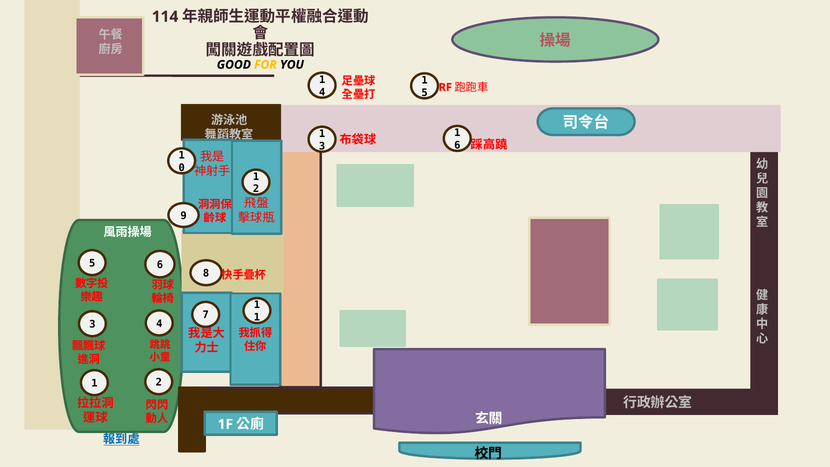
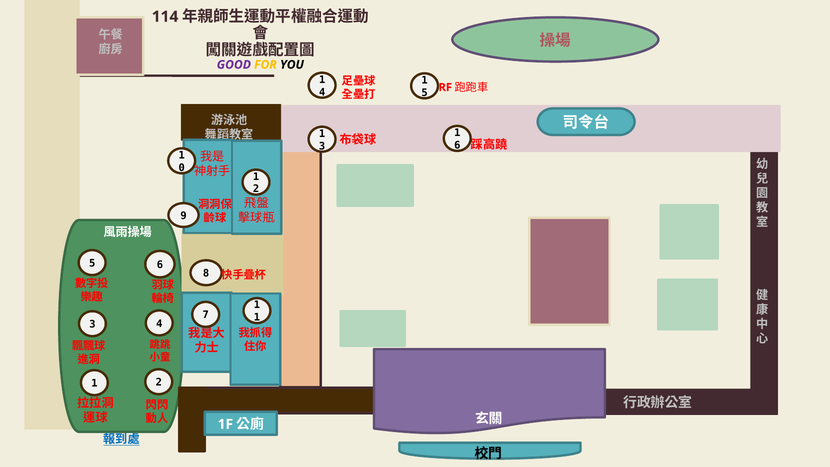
GOOD colour: black -> purple
